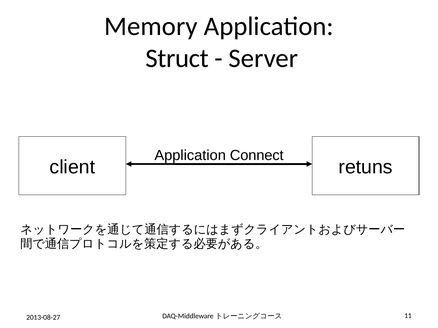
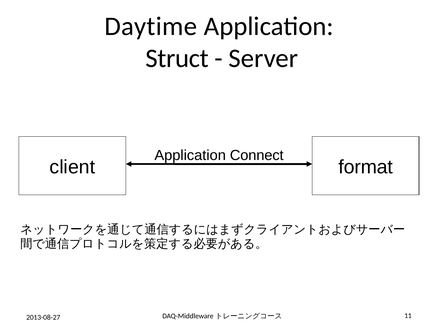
Memory: Memory -> Daytime
retuns: retuns -> format
